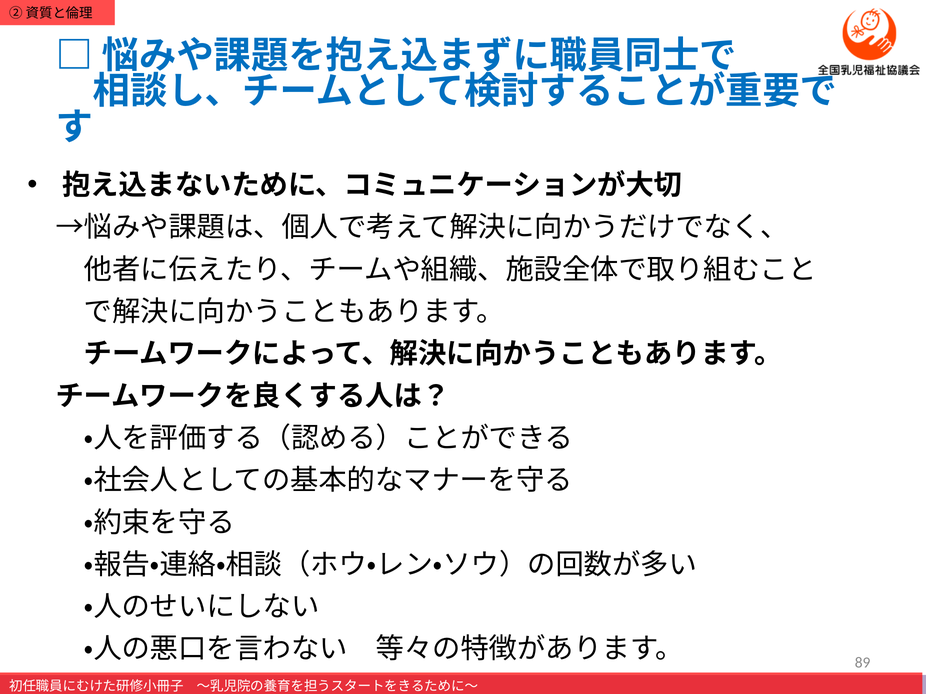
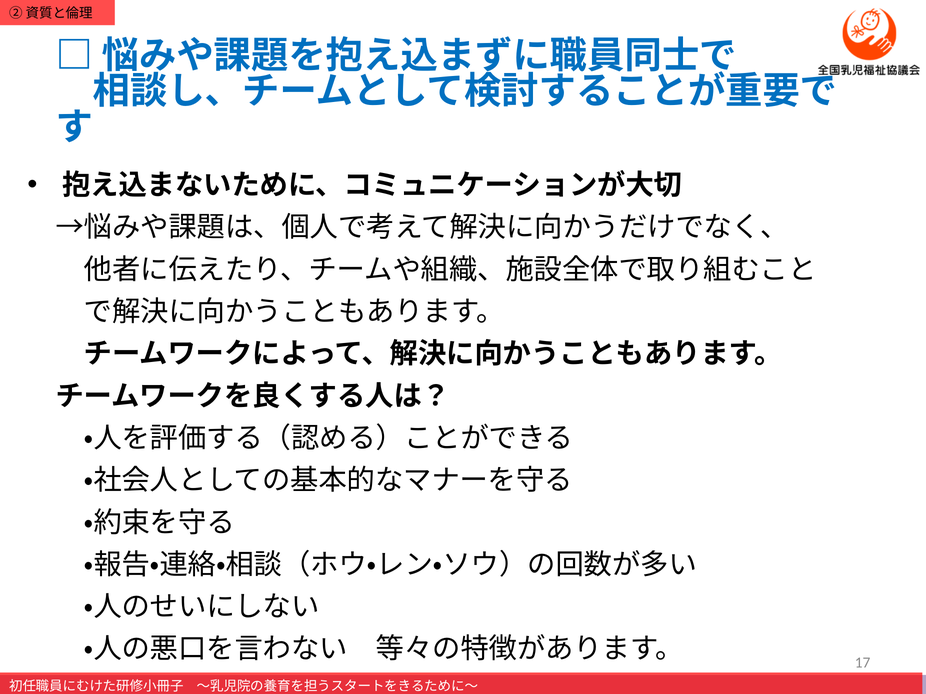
89: 89 -> 17
